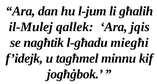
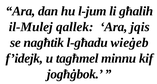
miegħi: miegħi -> wieġeb
